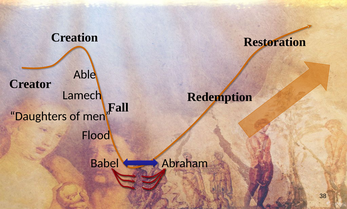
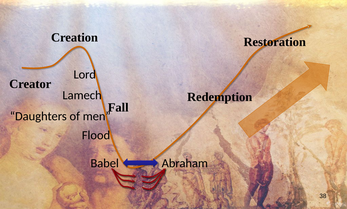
Able: Able -> Lord
